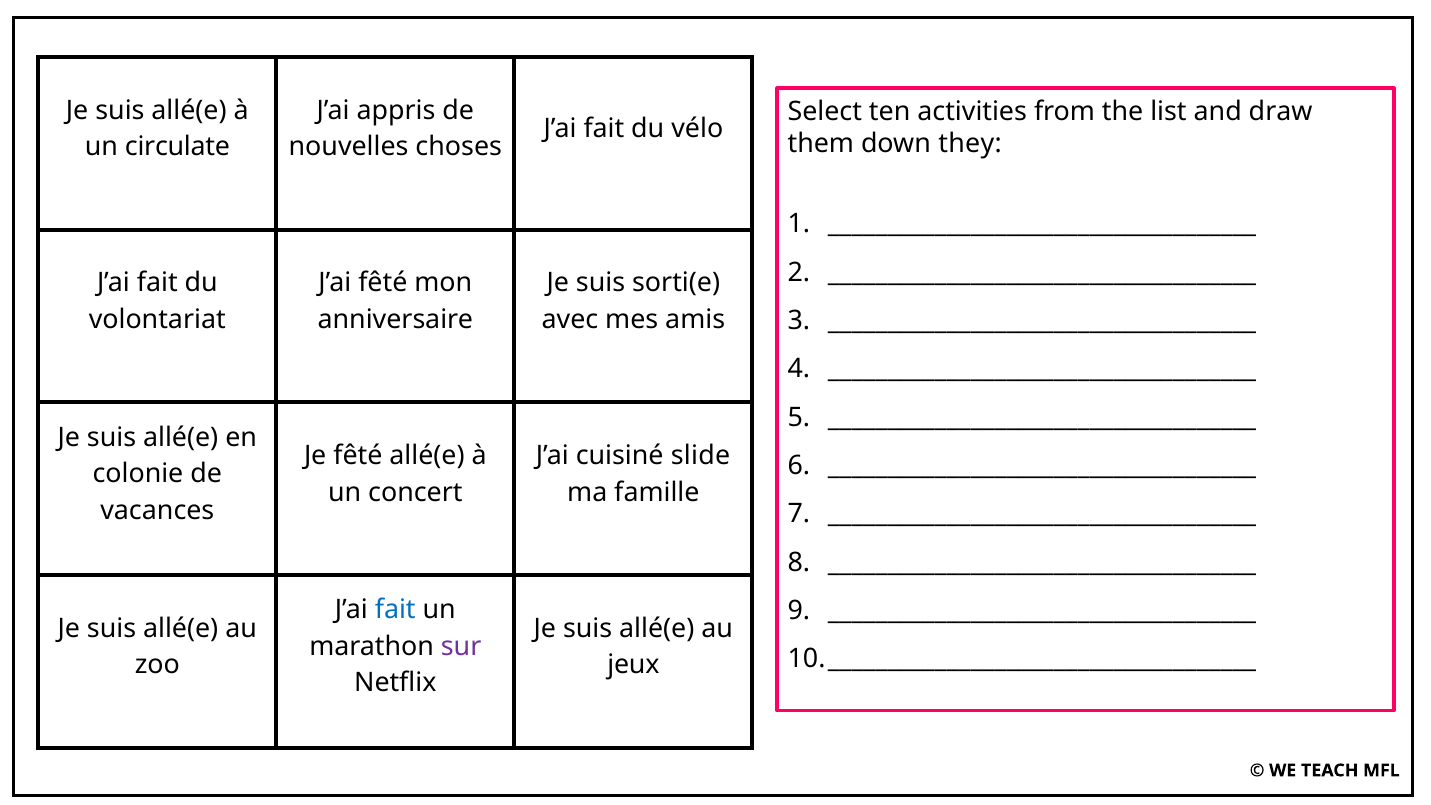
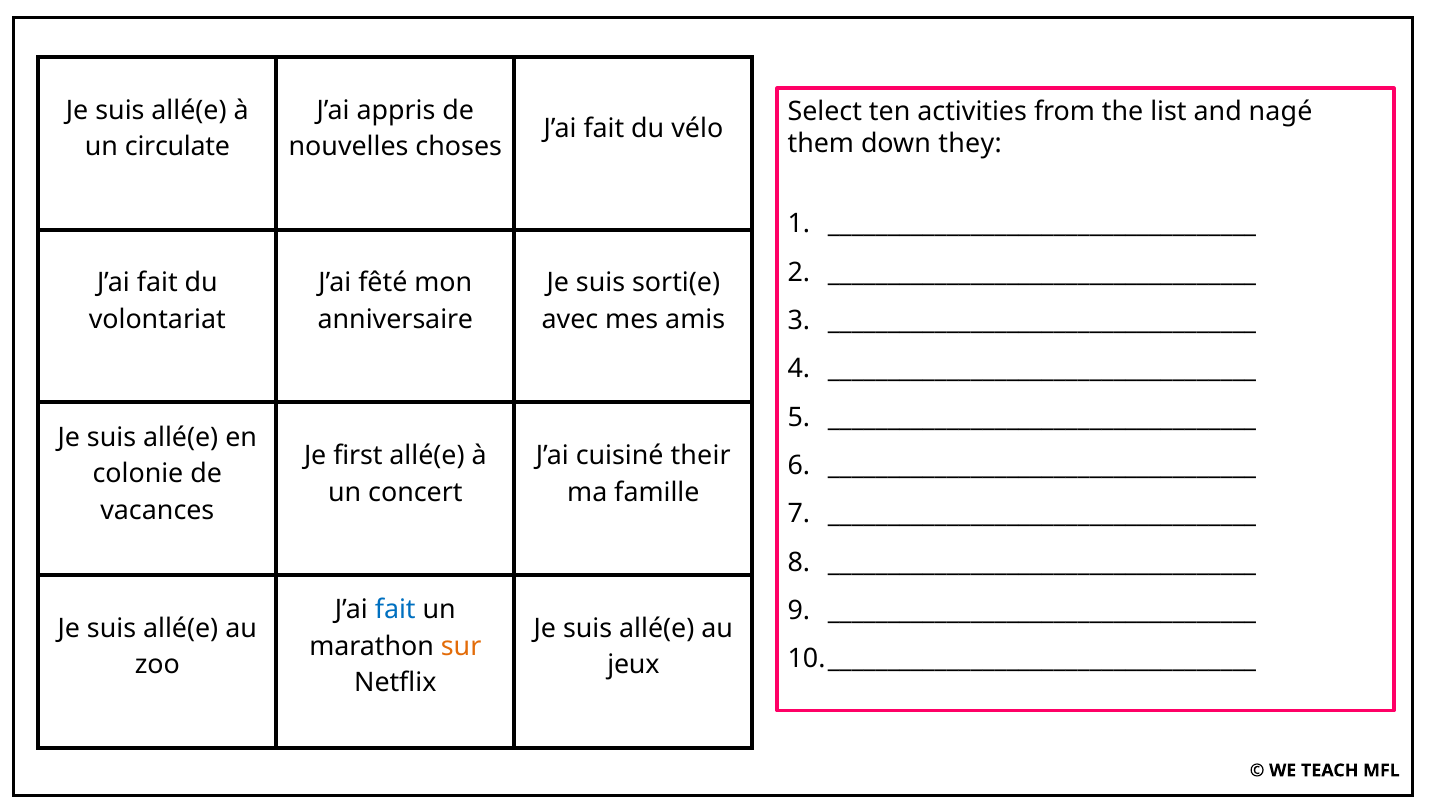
draw: draw -> nagé
Je fêté: fêté -> first
slide: slide -> their
sur colour: purple -> orange
